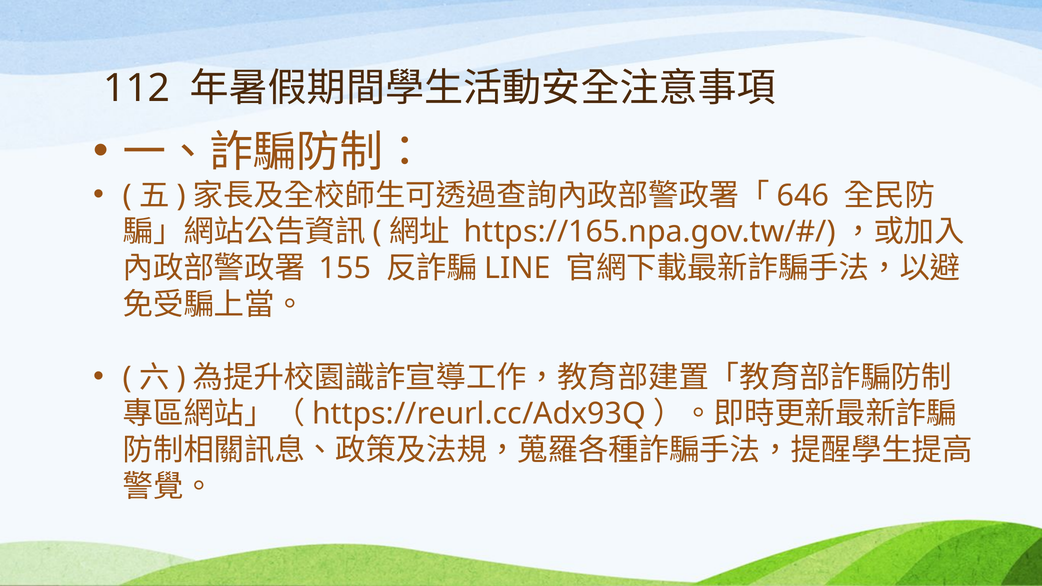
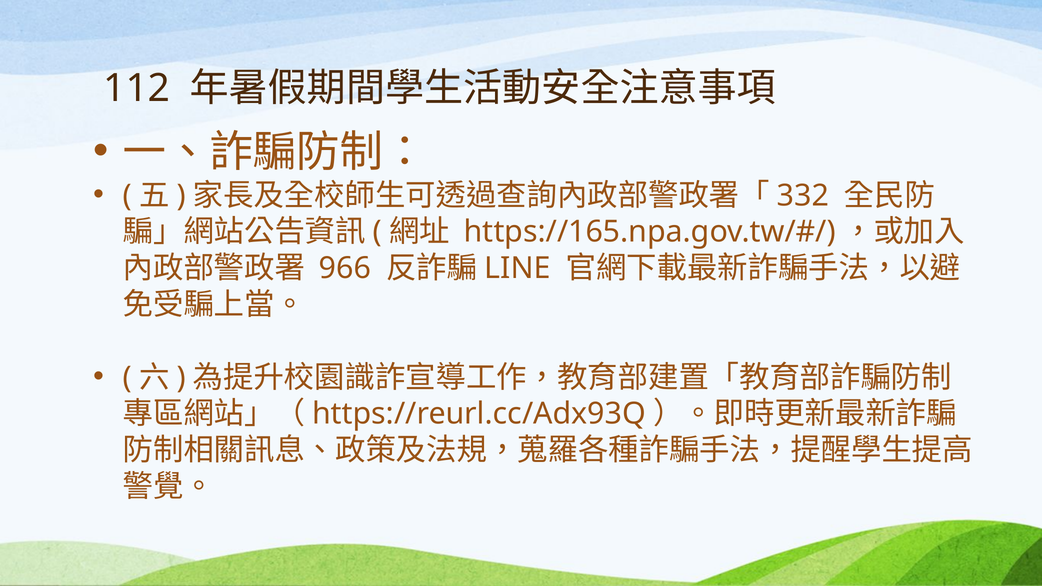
646: 646 -> 332
155: 155 -> 966
